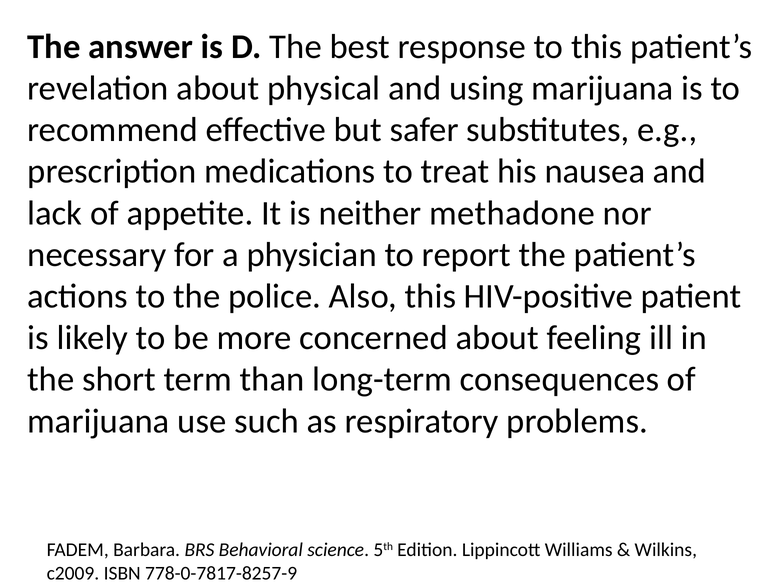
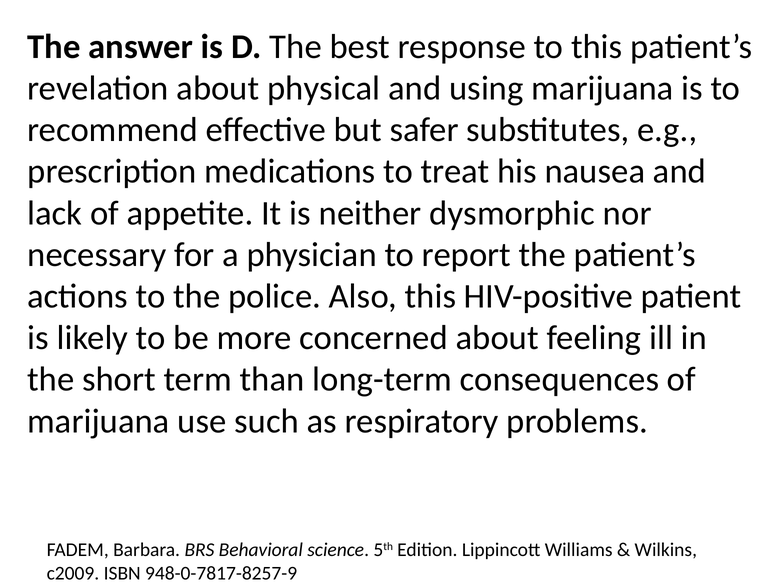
methadone: methadone -> dysmorphic
778-0-7817-8257-9: 778-0-7817-8257-9 -> 948-0-7817-8257-9
